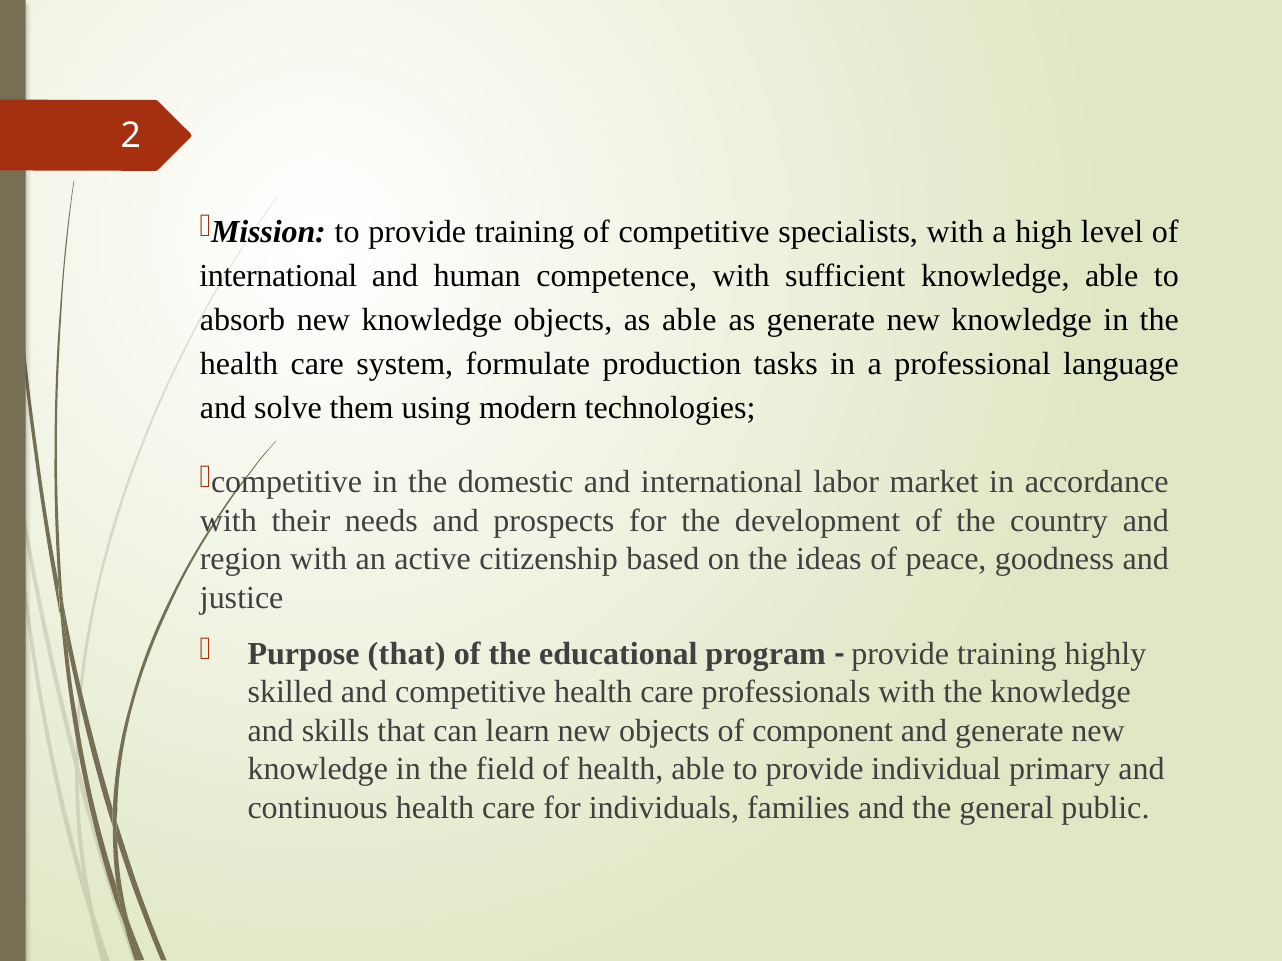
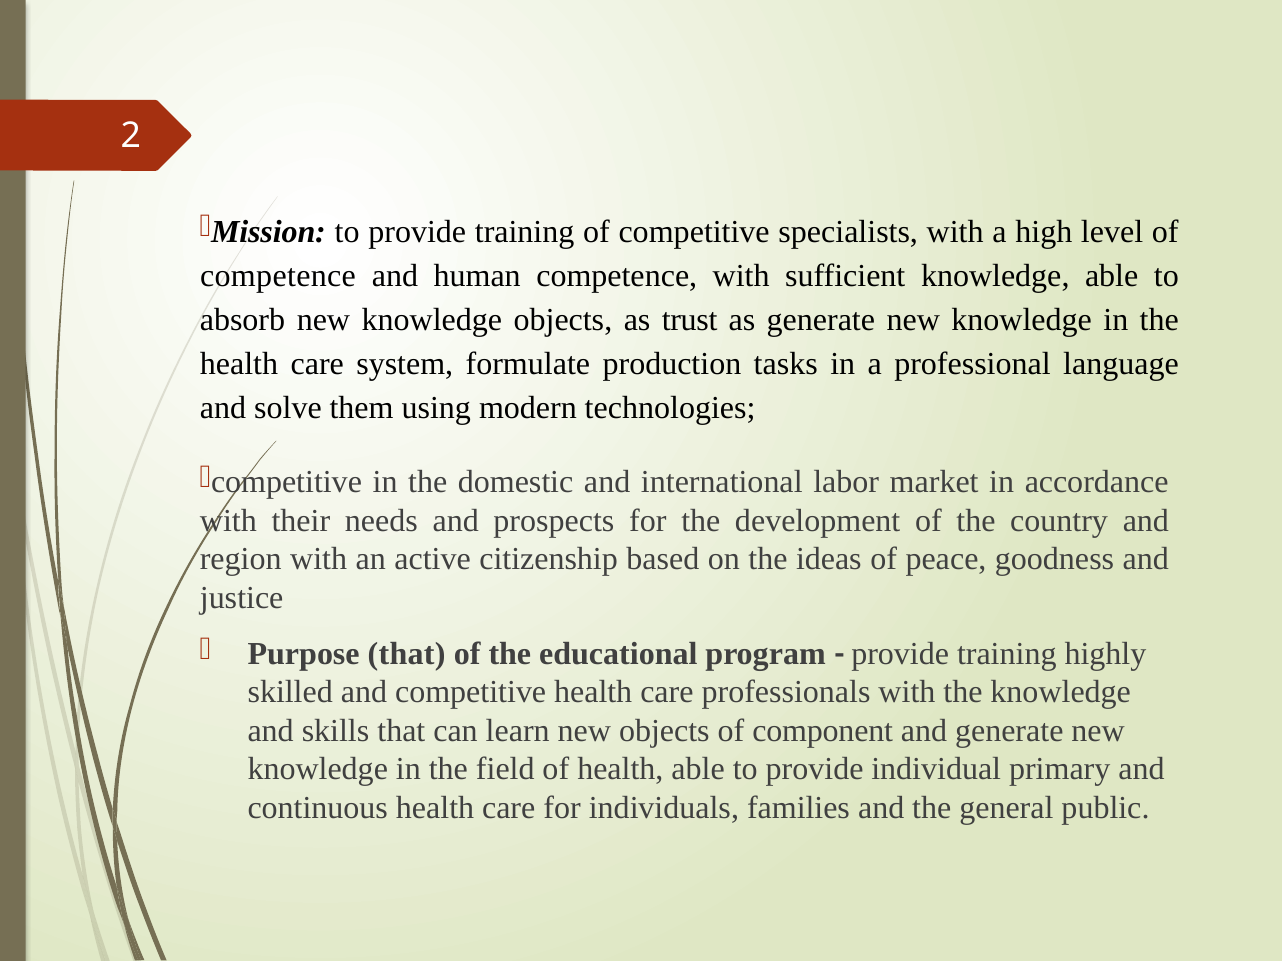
international at (278, 276): international -> competence
as able: able -> trust
